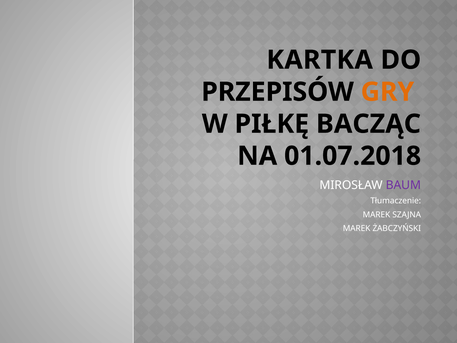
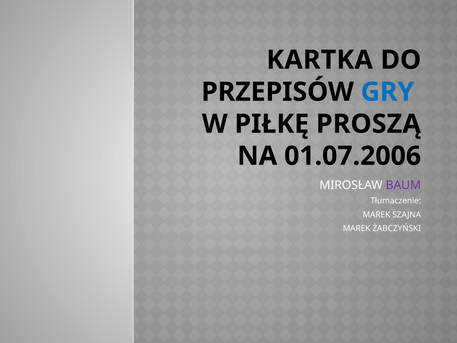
GRY colour: orange -> blue
BACZĄC: BACZĄC -> PROSZĄ
01.07.2018: 01.07.2018 -> 01.07.2006
